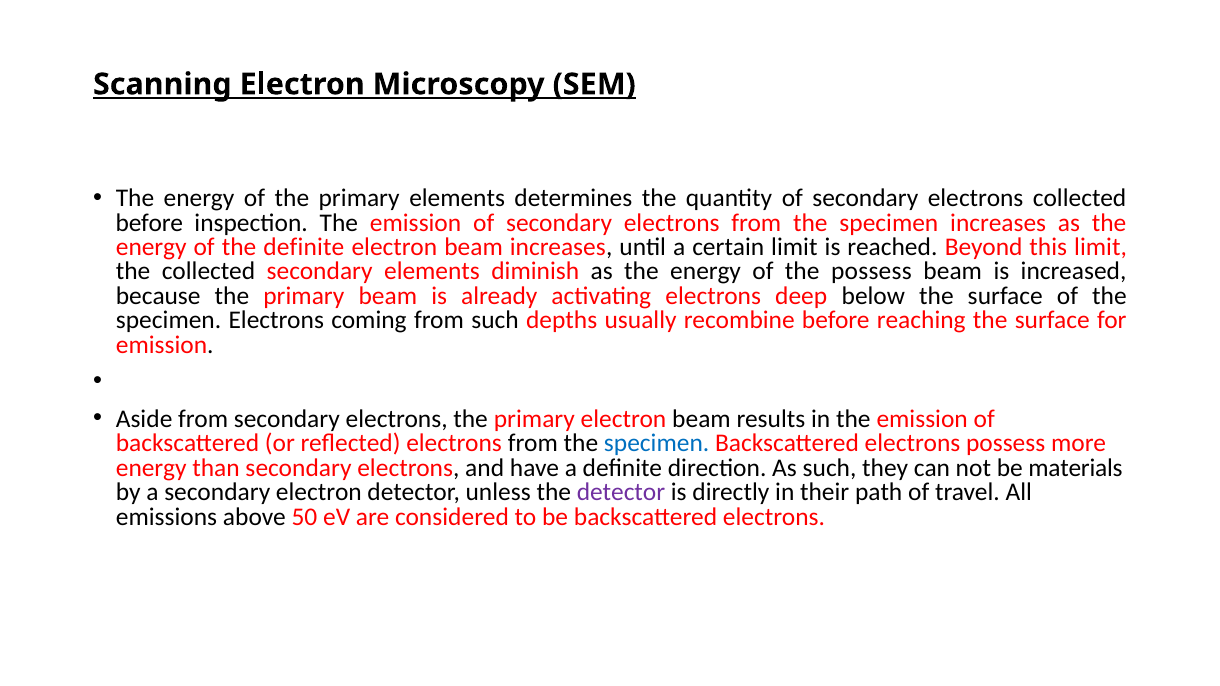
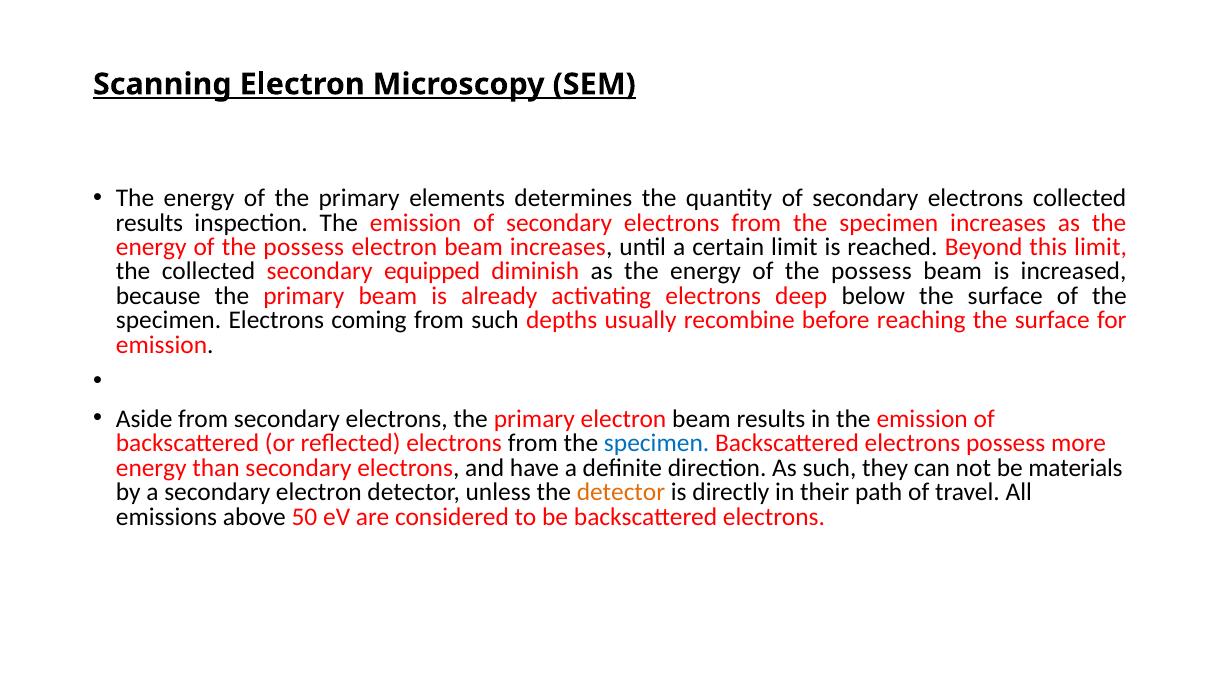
before at (149, 223): before -> results
definite at (304, 247): definite -> possess
secondary elements: elements -> equipped
detector at (621, 492) colour: purple -> orange
